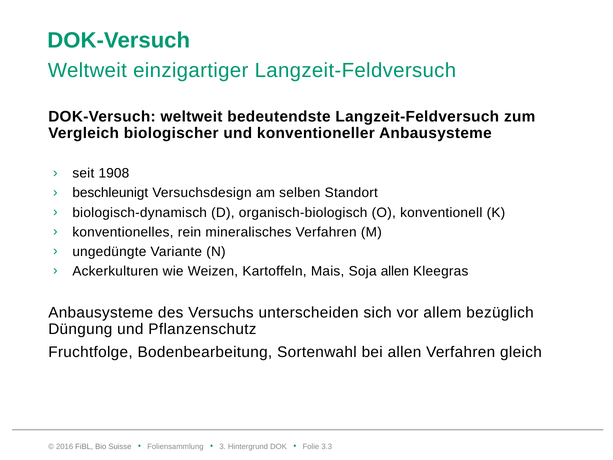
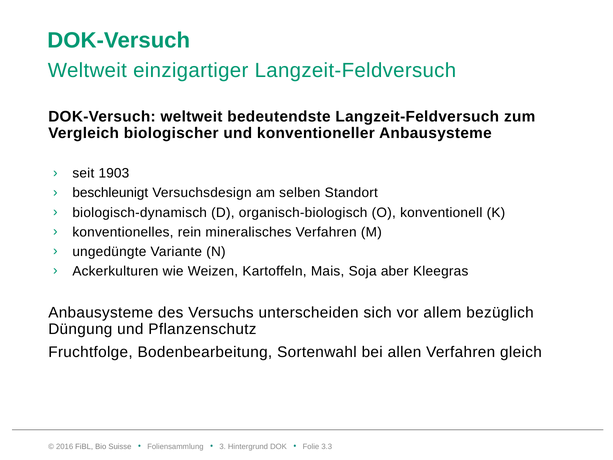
1908: 1908 -> 1903
Soja allen: allen -> aber
